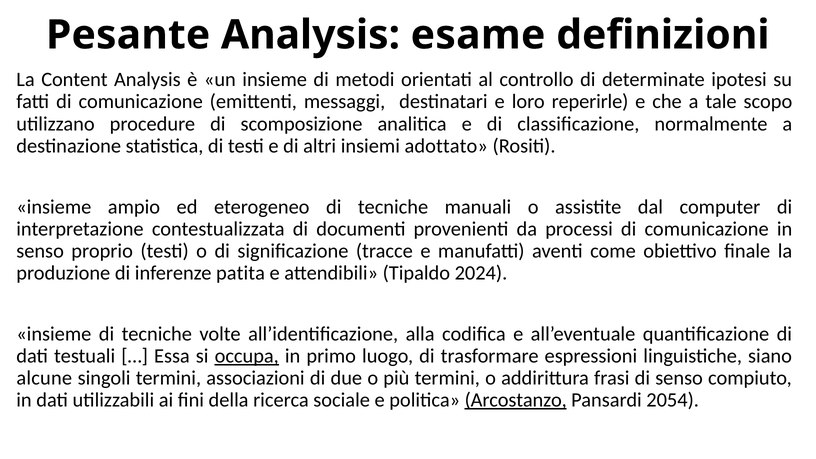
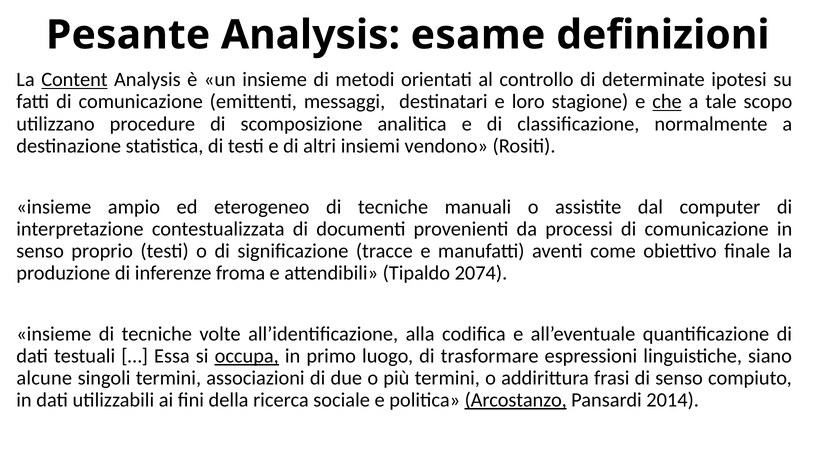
Content underline: none -> present
reperirle: reperirle -> stagione
che underline: none -> present
adottato: adottato -> vendono
patita: patita -> froma
2024: 2024 -> 2074
2054: 2054 -> 2014
